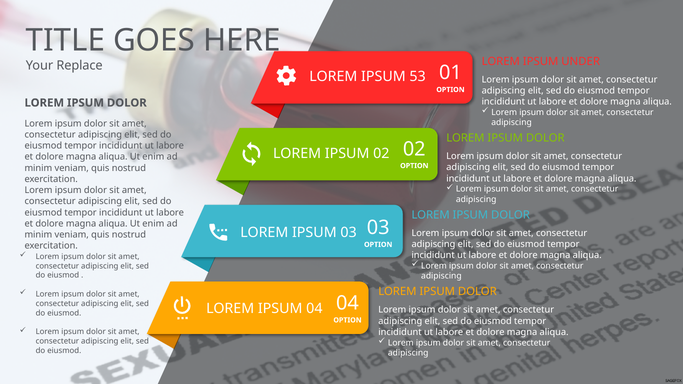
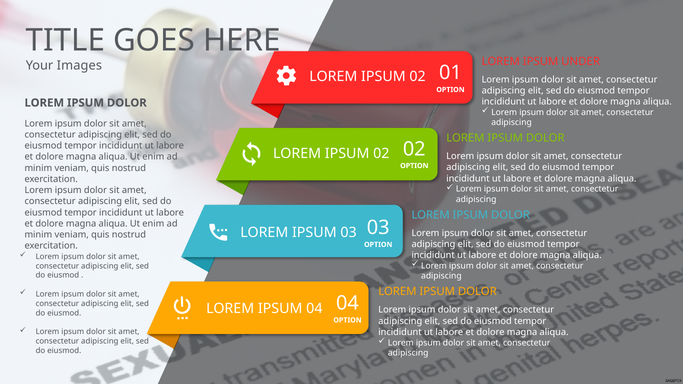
Replace: Replace -> Images
53 at (418, 76): 53 -> 02
